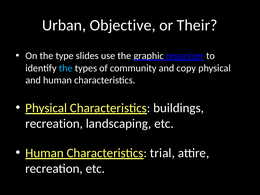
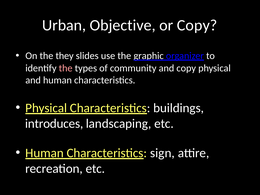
or Their: Their -> Copy
type: type -> they
the at (66, 68) colour: light blue -> pink
recreation at (54, 124): recreation -> introduces
trial: trial -> sign
